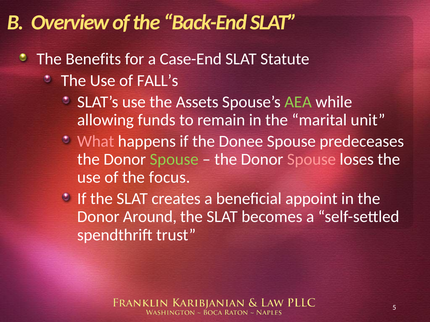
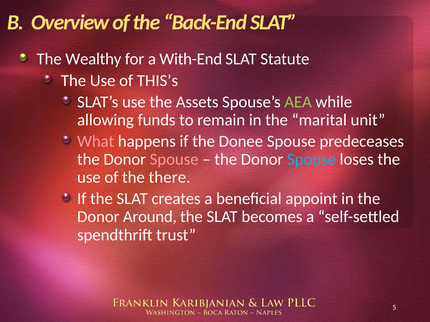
Benefits: Benefits -> Wealthy
Case-End: Case-End -> With-End
FALL’s: FALL’s -> THIS’s
Spouse at (174, 160) colour: light green -> pink
Spouse at (312, 160) colour: pink -> light blue
focus: focus -> there
